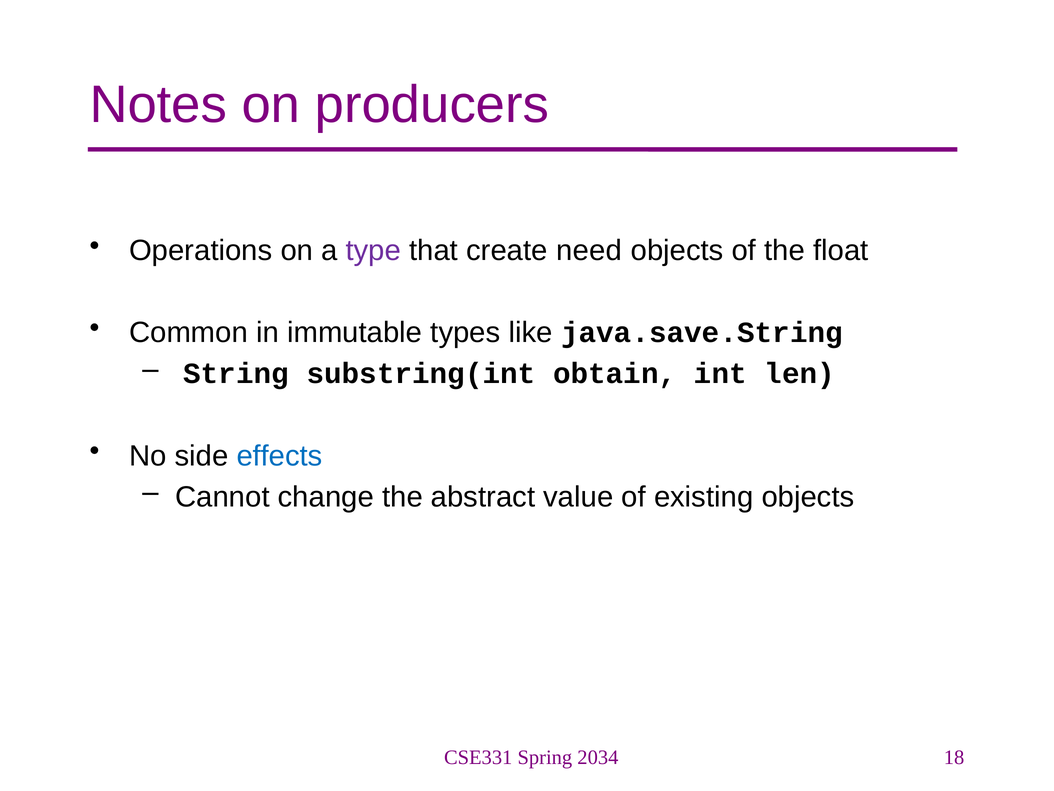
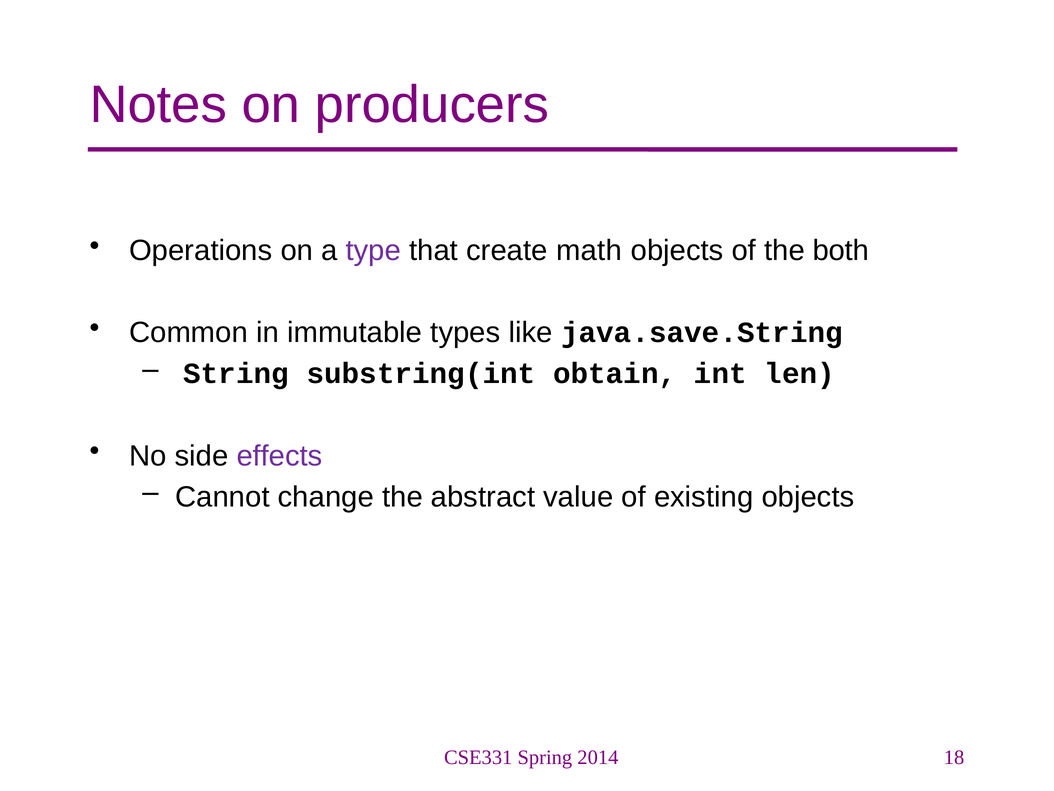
need: need -> math
float: float -> both
effects colour: blue -> purple
2034: 2034 -> 2014
